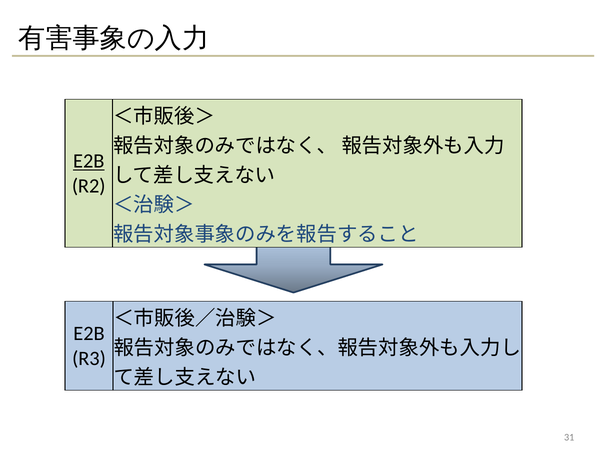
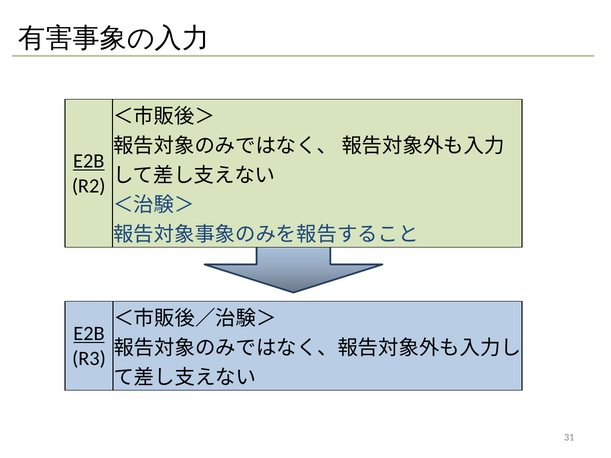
E2B at (89, 334) underline: none -> present
